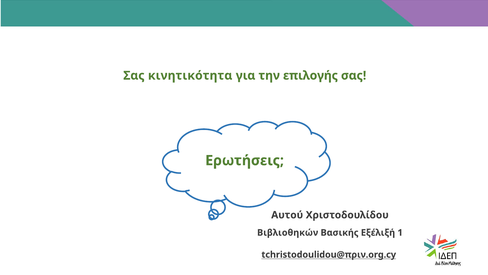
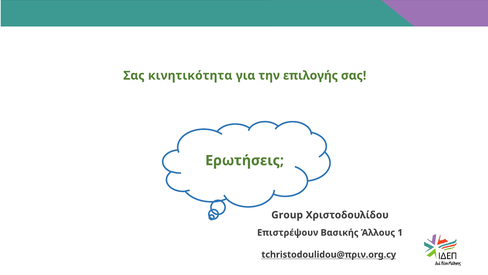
Αυτού: Αυτού -> Group
Βιβλιοθηκών: Βιβλιοθηκών -> Επιστρέψουν
Εξέλιξή: Εξέλιξή -> Άλλους
